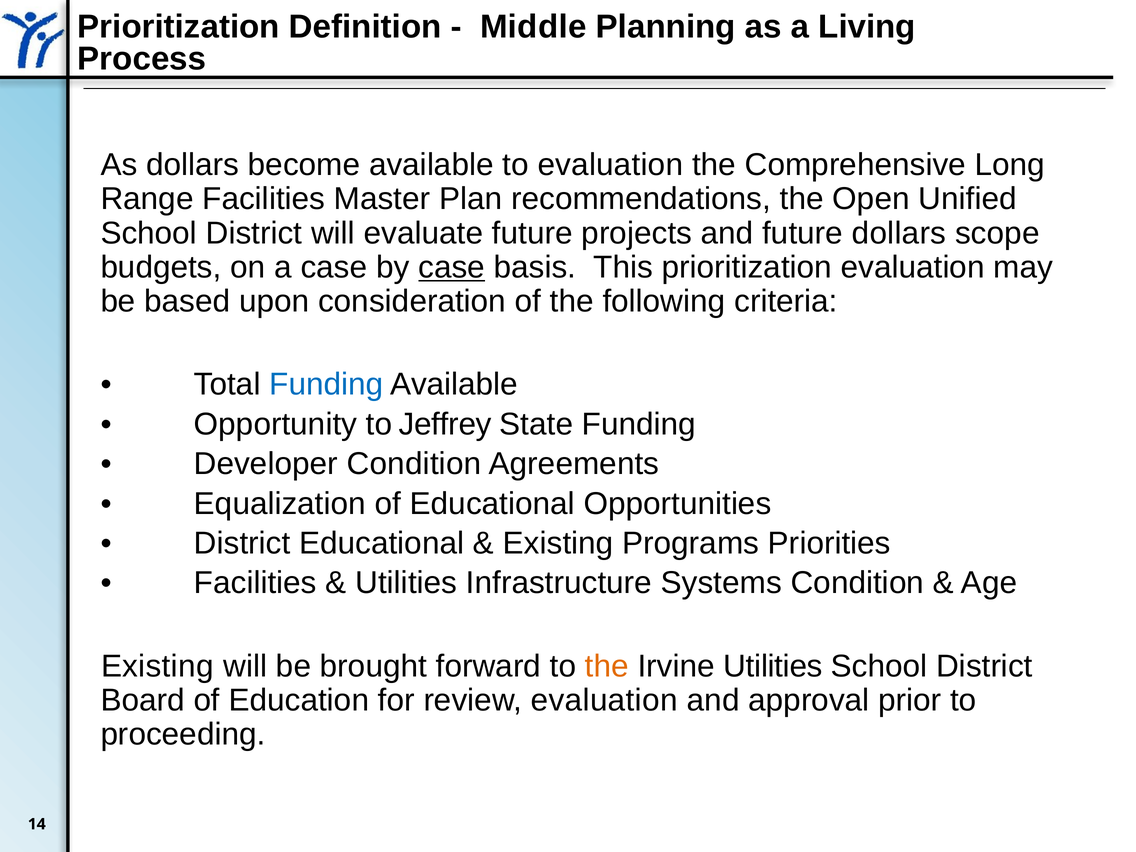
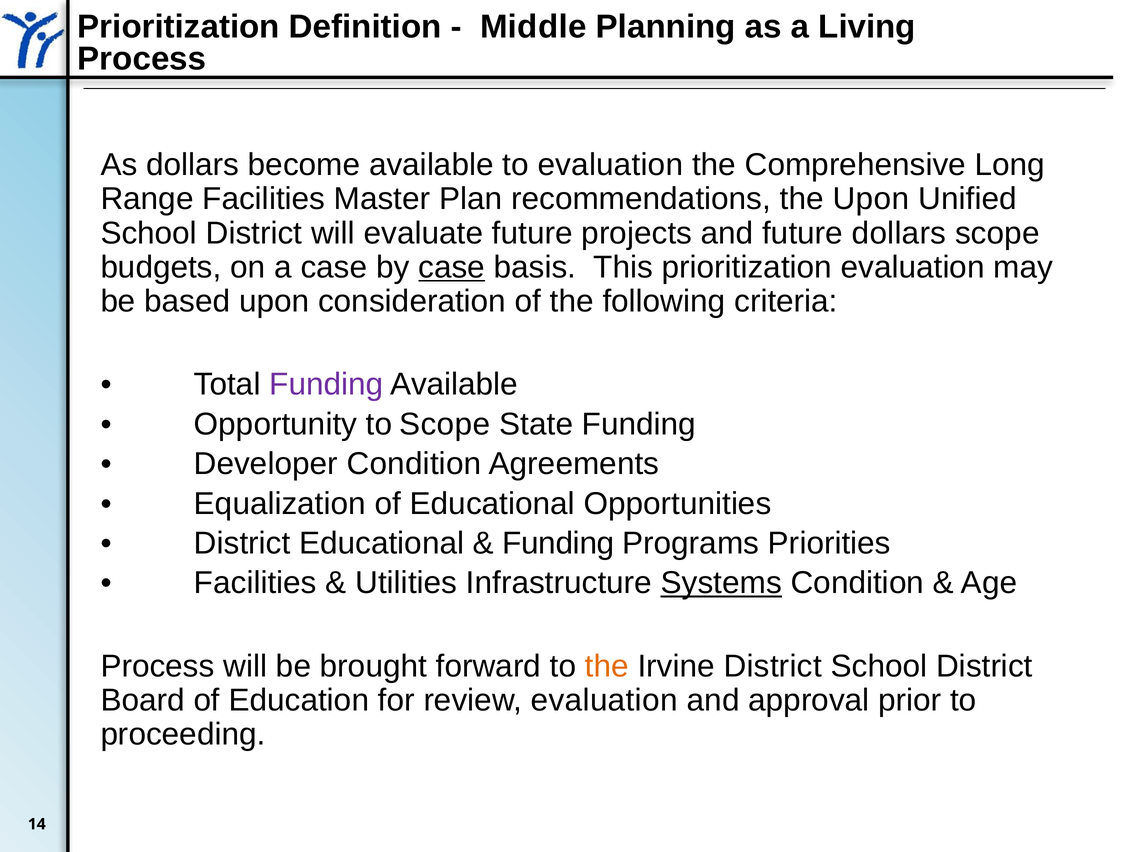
the Open: Open -> Upon
Funding at (326, 384) colour: blue -> purple
to Jeffrey: Jeffrey -> Scope
Existing at (558, 543): Existing -> Funding
Systems underline: none -> present
Existing at (157, 666): Existing -> Process
Irvine Utilities: Utilities -> District
